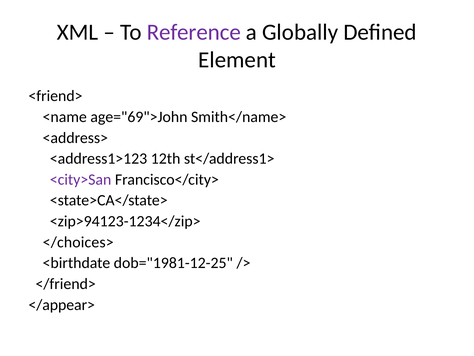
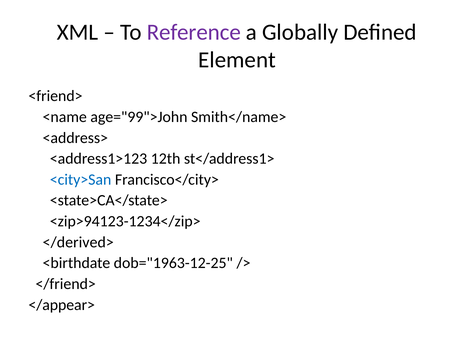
age="69">John: age="69">John -> age="99">John
<city>San colour: purple -> blue
</choices>: </choices> -> </derived>
dob="1981-12-25: dob="1981-12-25 -> dob="1963-12-25
